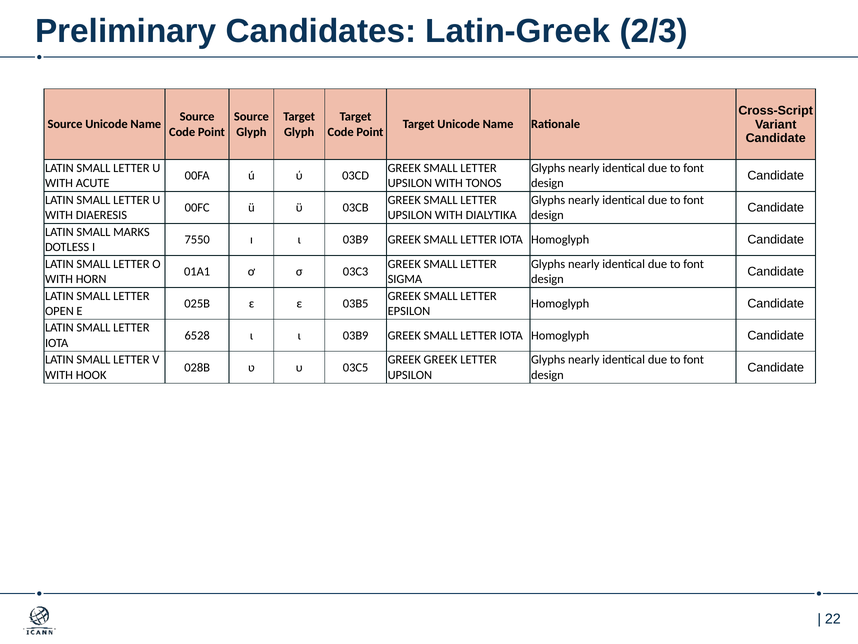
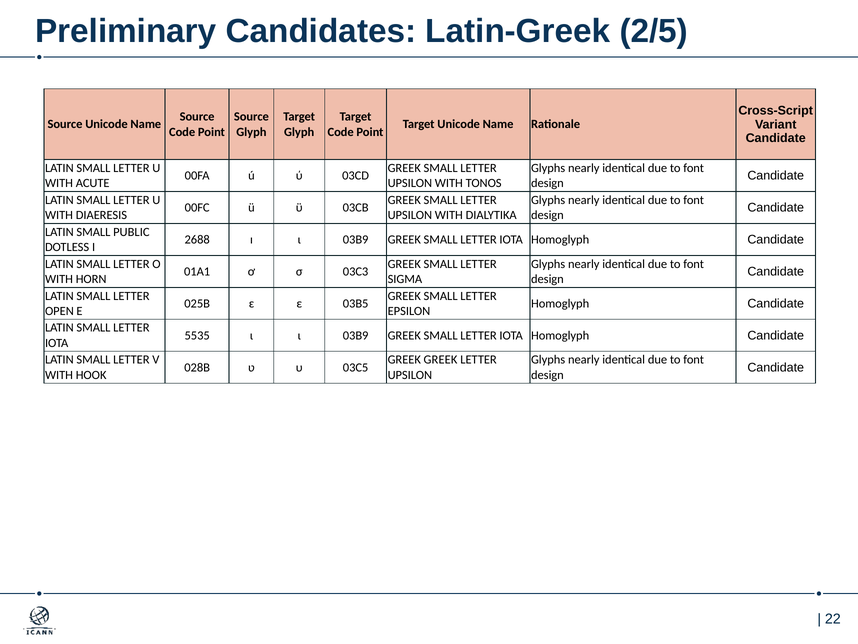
2/3: 2/3 -> 2/5
MARKS: MARKS -> PUBLIC
7550: 7550 -> 2688
6528: 6528 -> 5535
